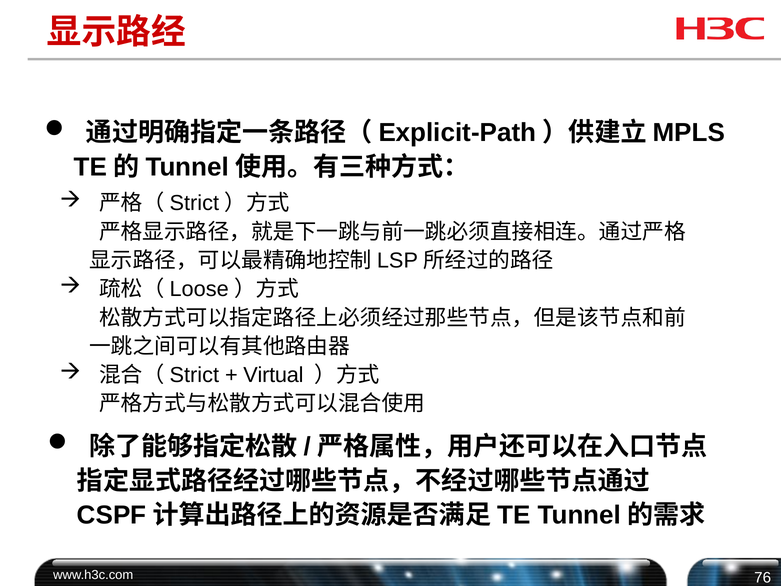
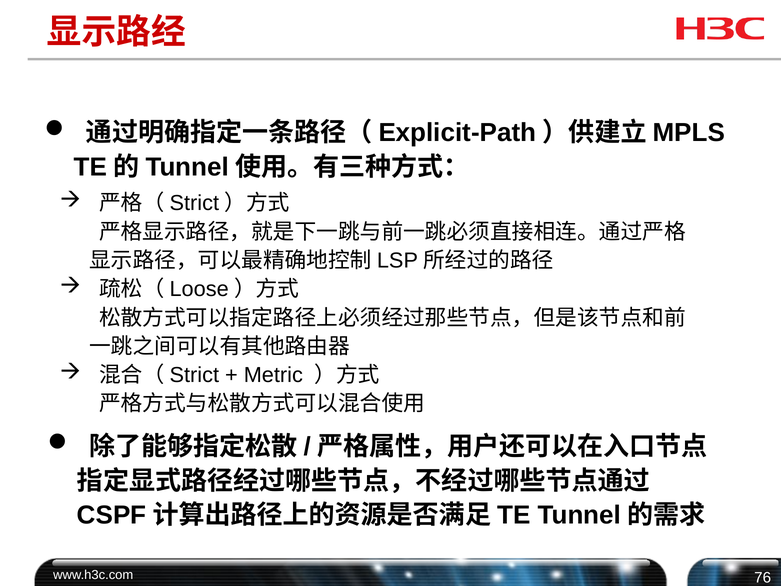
Virtual: Virtual -> Metric
